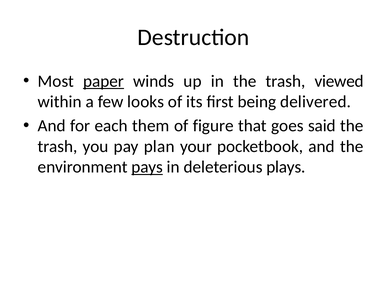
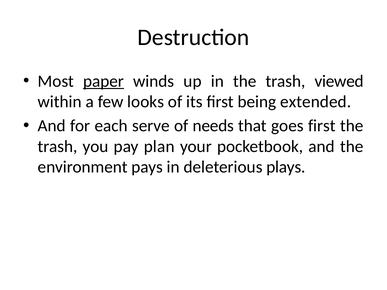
delivered: delivered -> extended
them: them -> serve
figure: figure -> needs
goes said: said -> first
pays underline: present -> none
